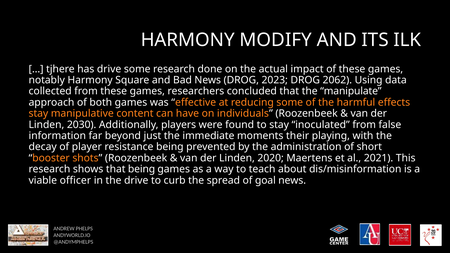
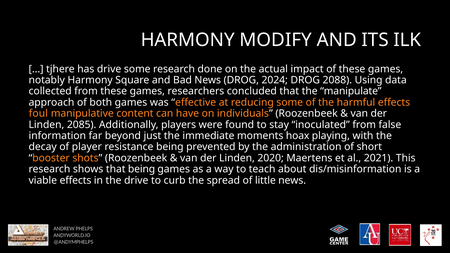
2023: 2023 -> 2024
2062: 2062 -> 2088
stay at (38, 114): stay -> foul
2030: 2030 -> 2085
their: their -> hoax
viable officer: officer -> effects
goal: goal -> little
